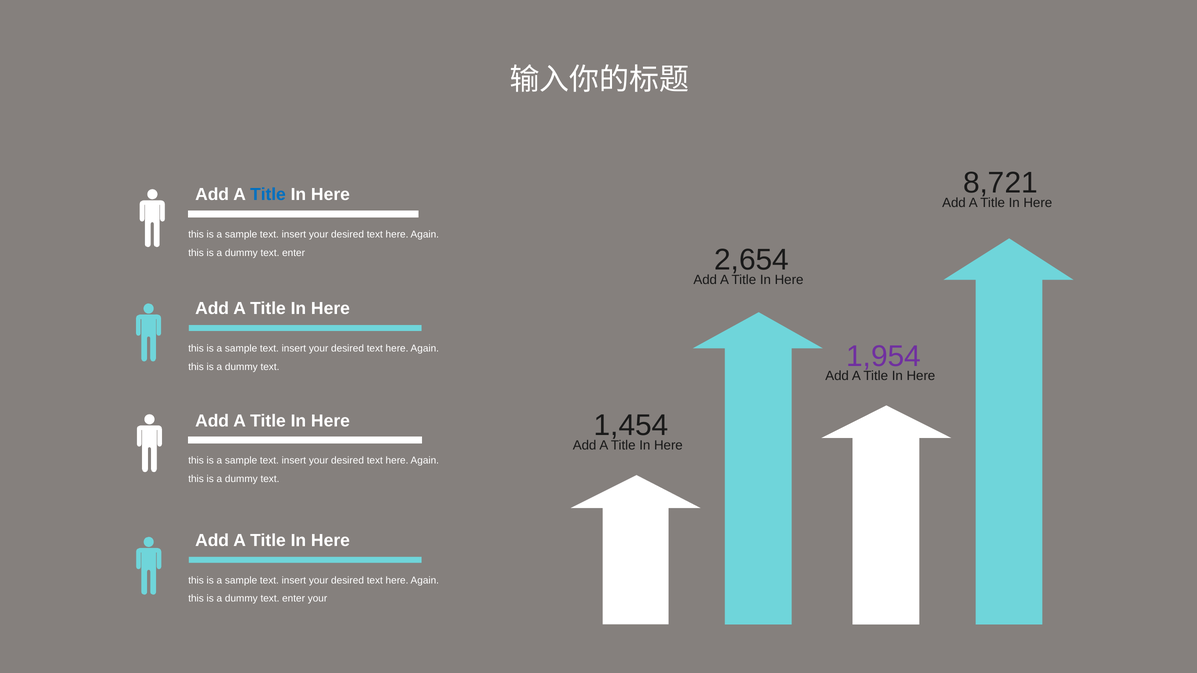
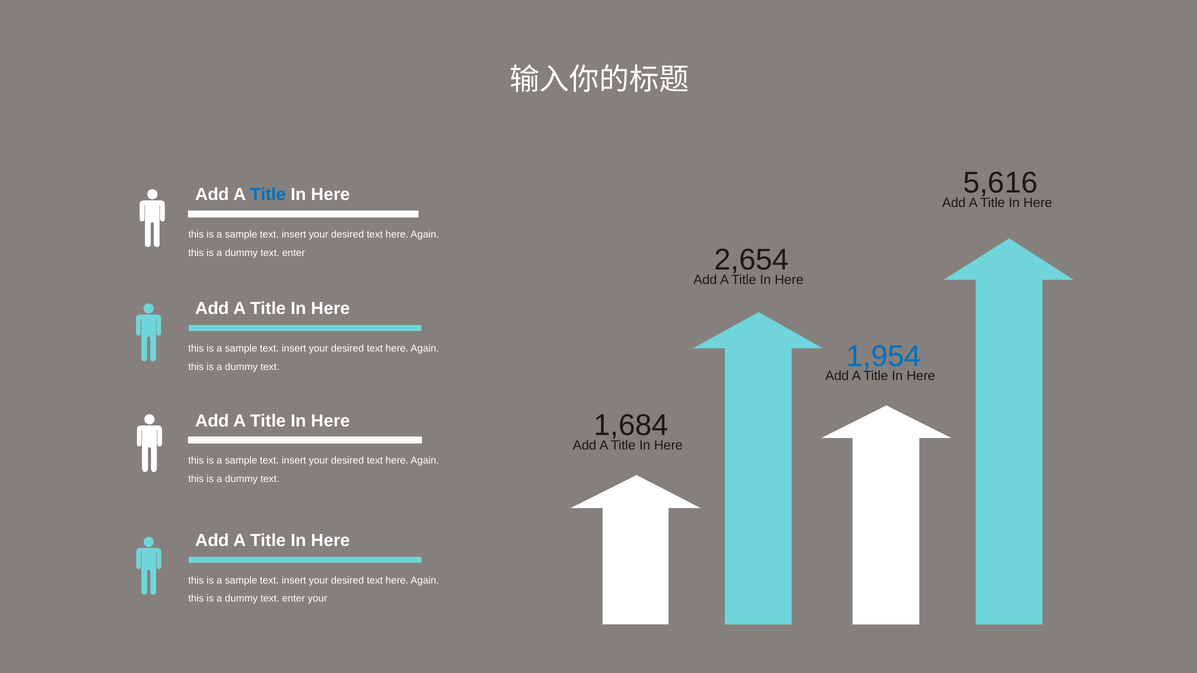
8,721: 8,721 -> 5,616
1,954 colour: purple -> blue
1,454: 1,454 -> 1,684
